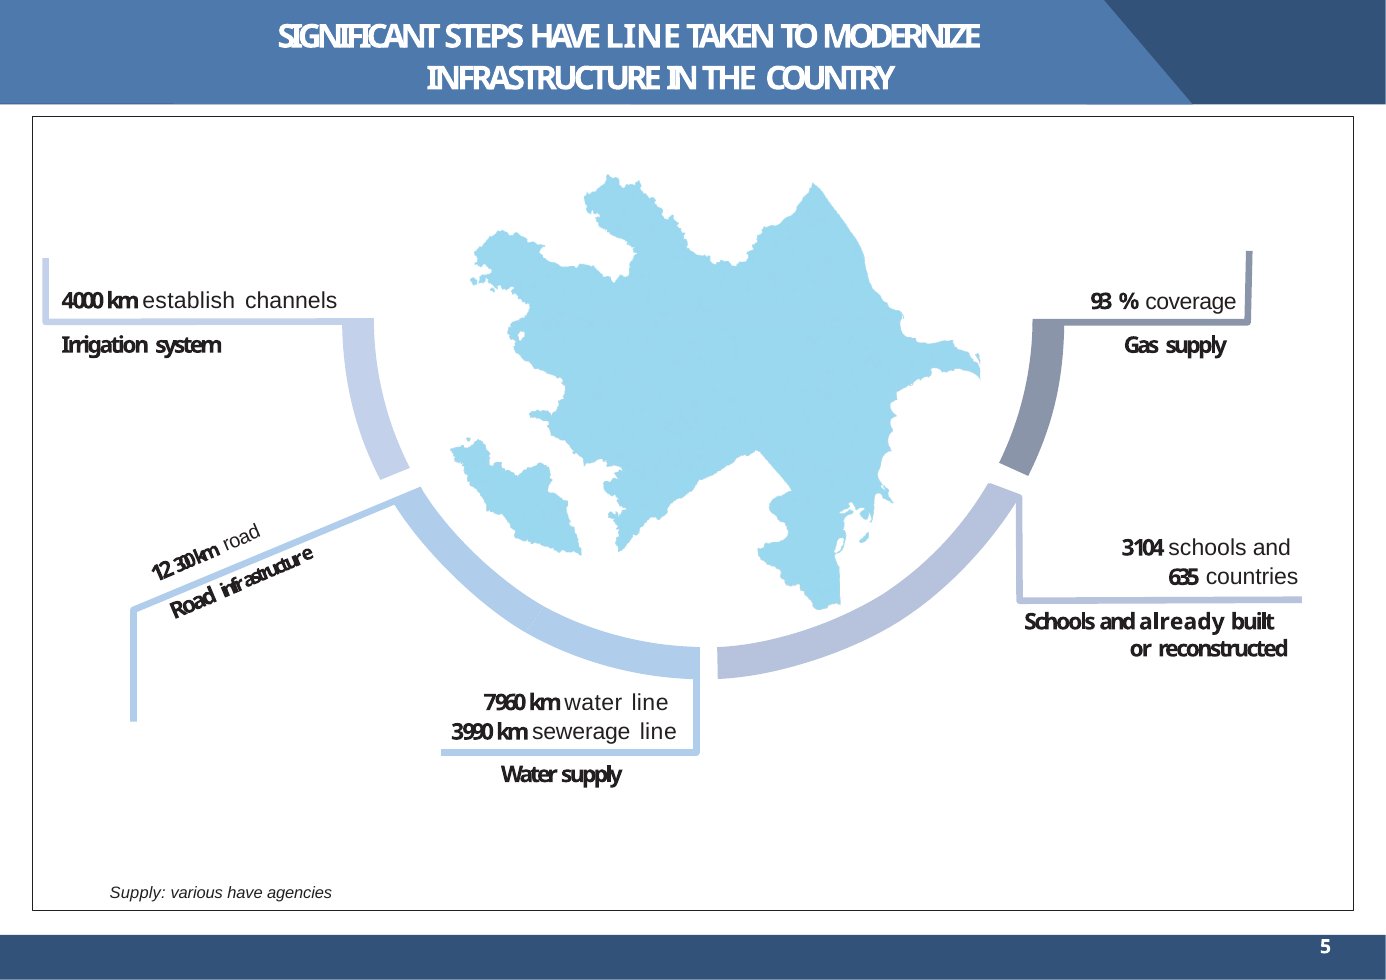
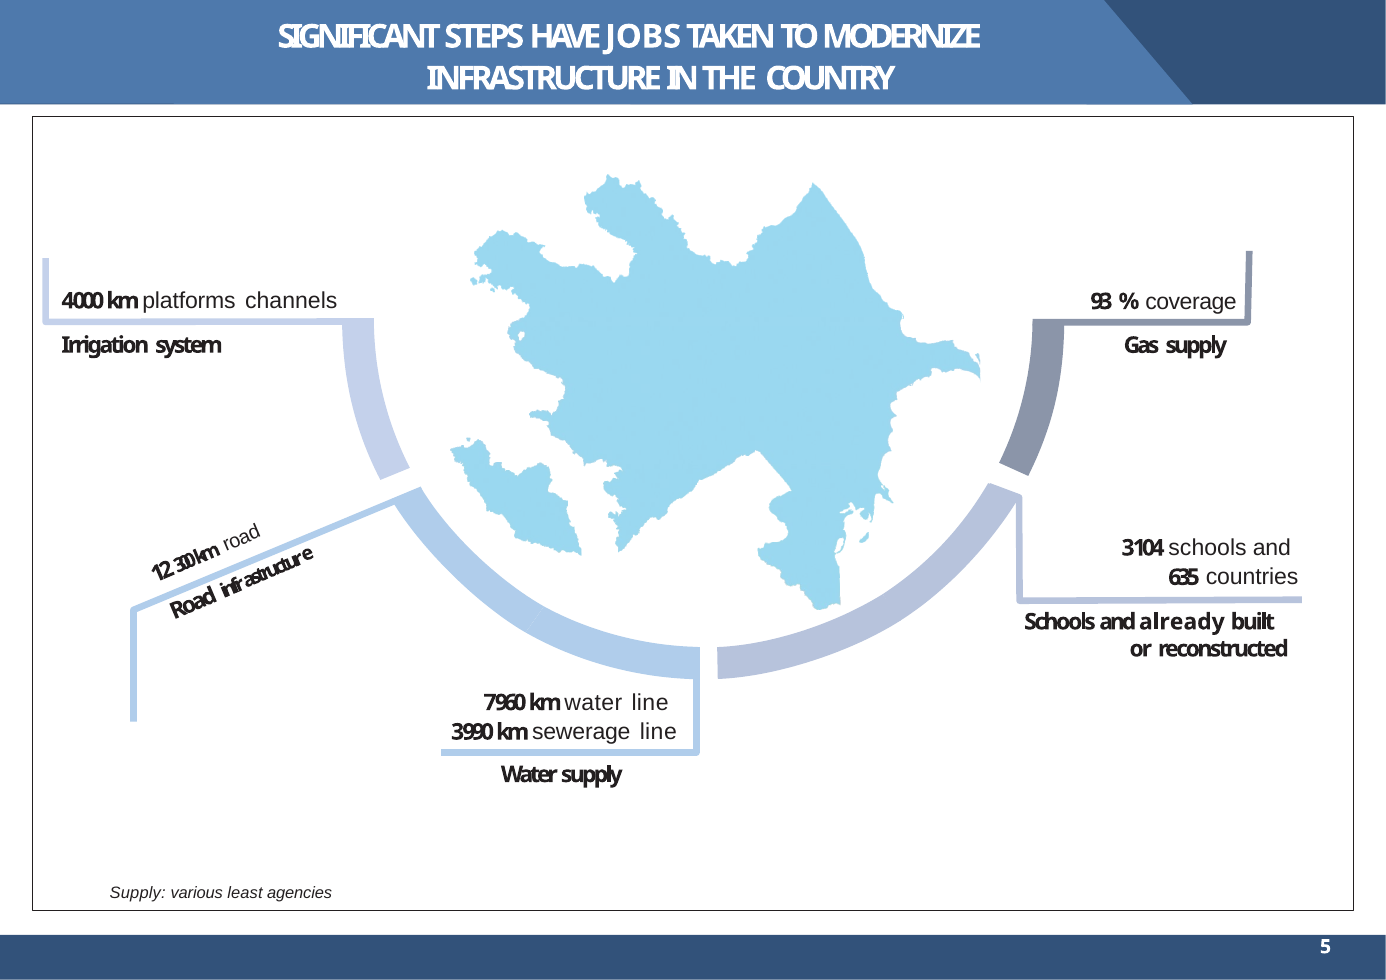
HAVE LINE: LINE -> JOBS
establish: establish -> platforms
various have: have -> least
